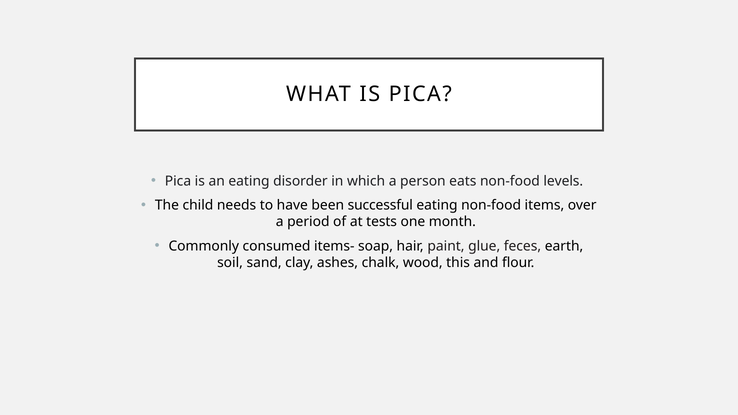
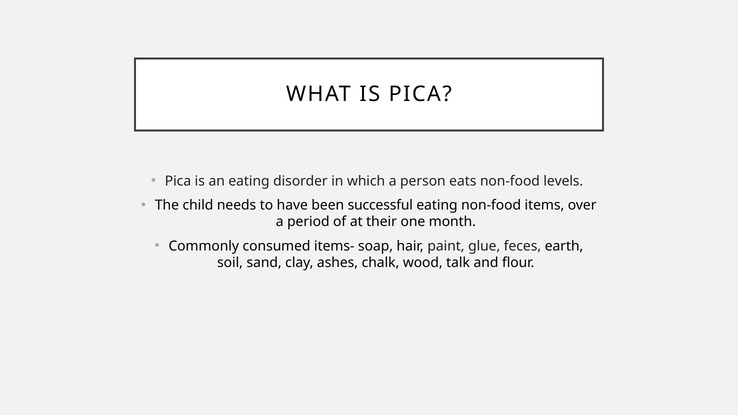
tests: tests -> their
this: this -> talk
